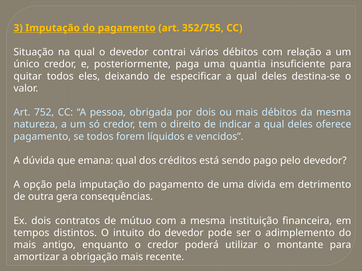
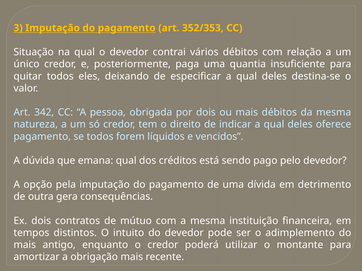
352/755: 352/755 -> 352/353
752: 752 -> 342
